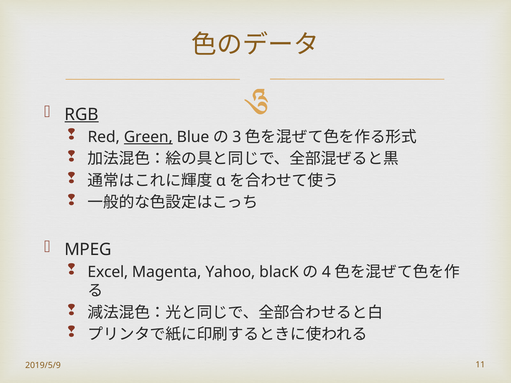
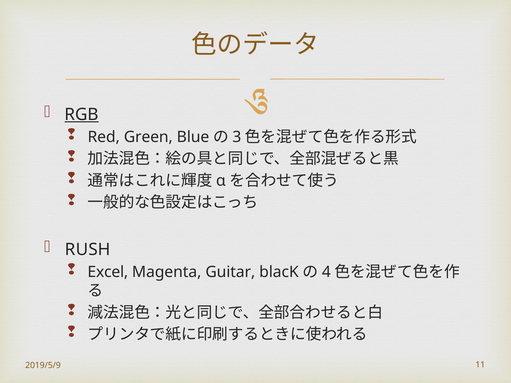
Green underline: present -> none
MPEG: MPEG -> RUSH
Yahoo: Yahoo -> Guitar
